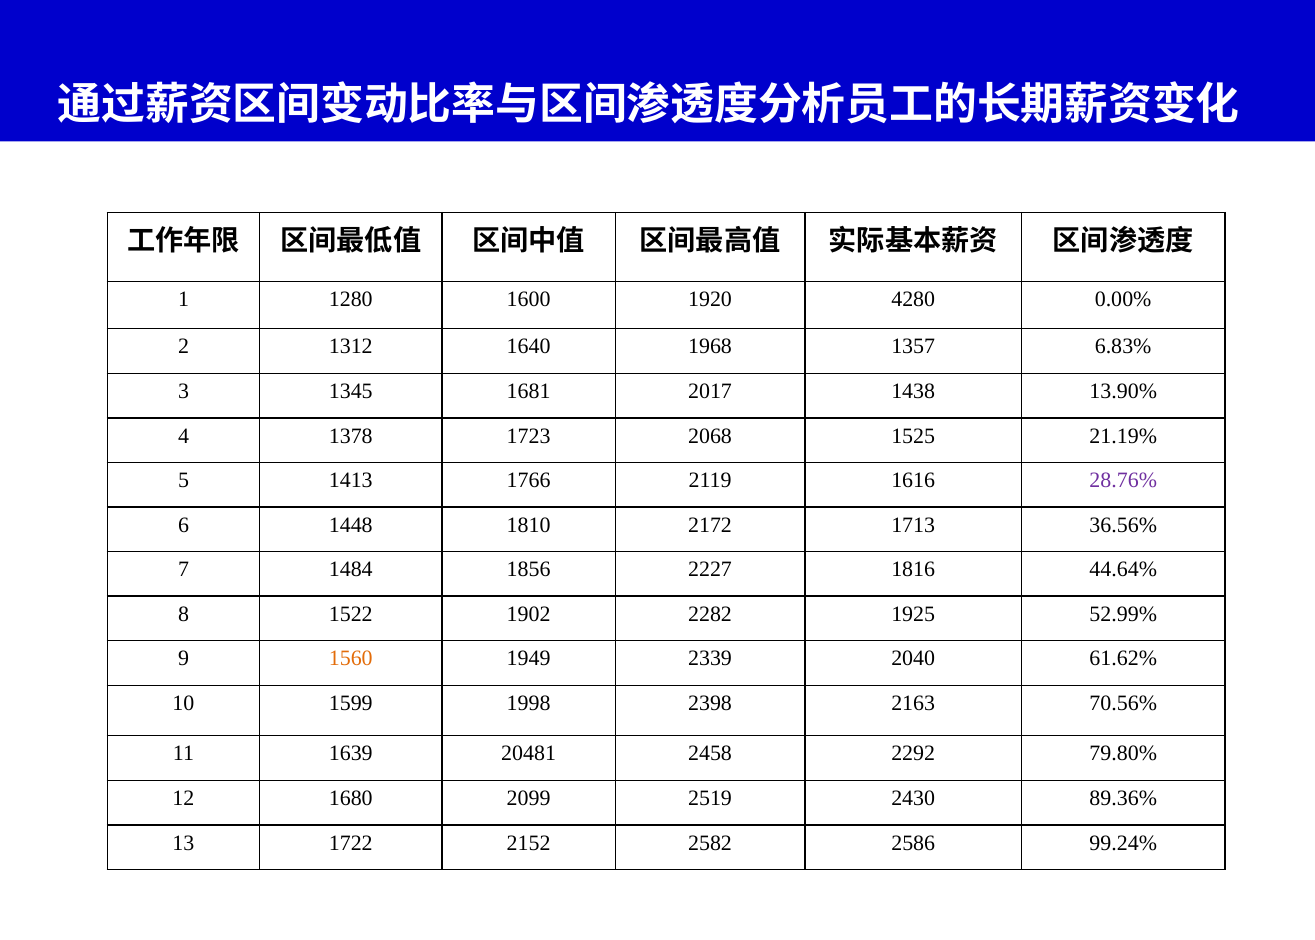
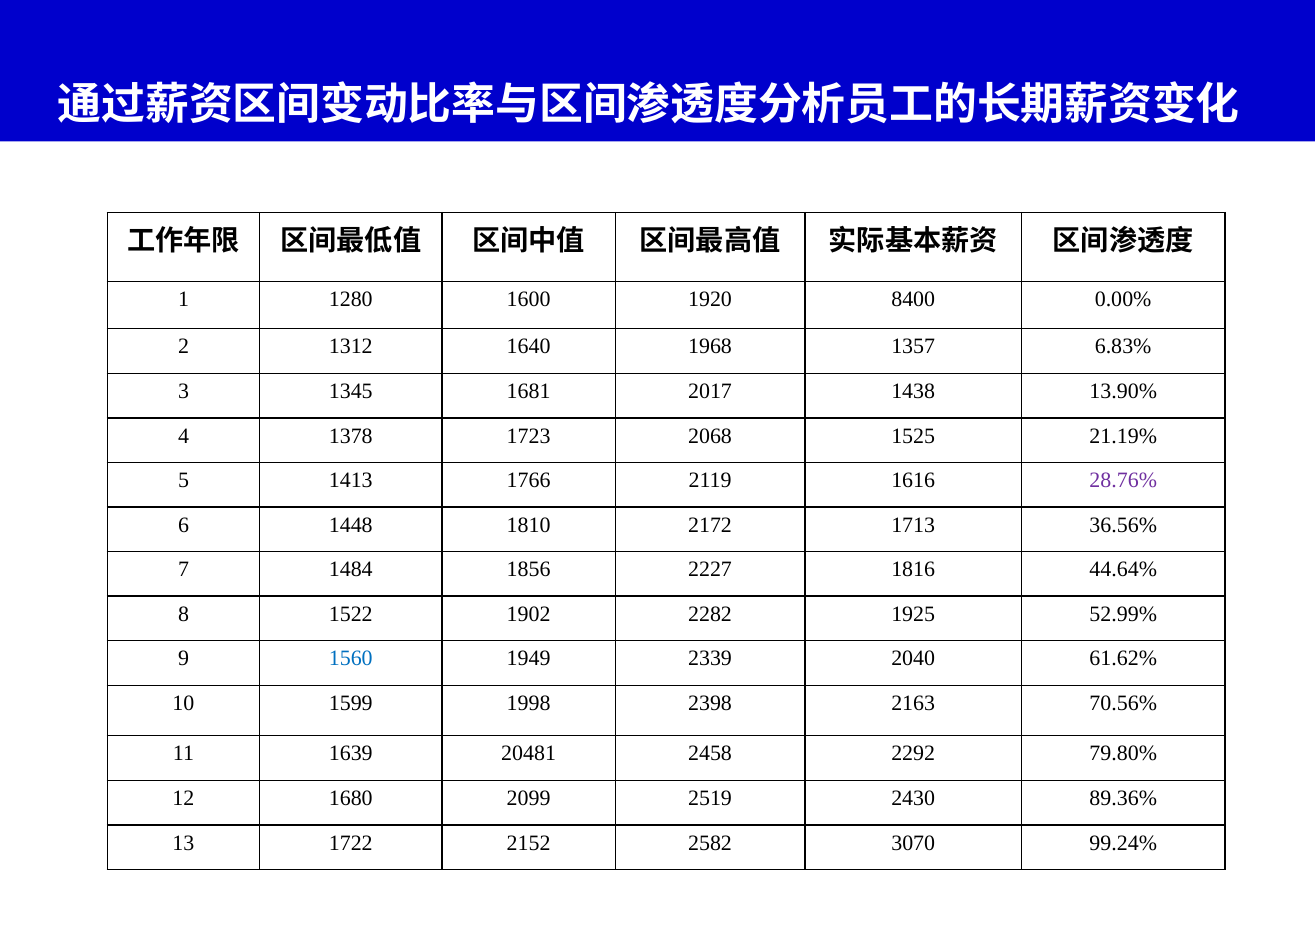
4280: 4280 -> 8400
1560 colour: orange -> blue
2586: 2586 -> 3070
